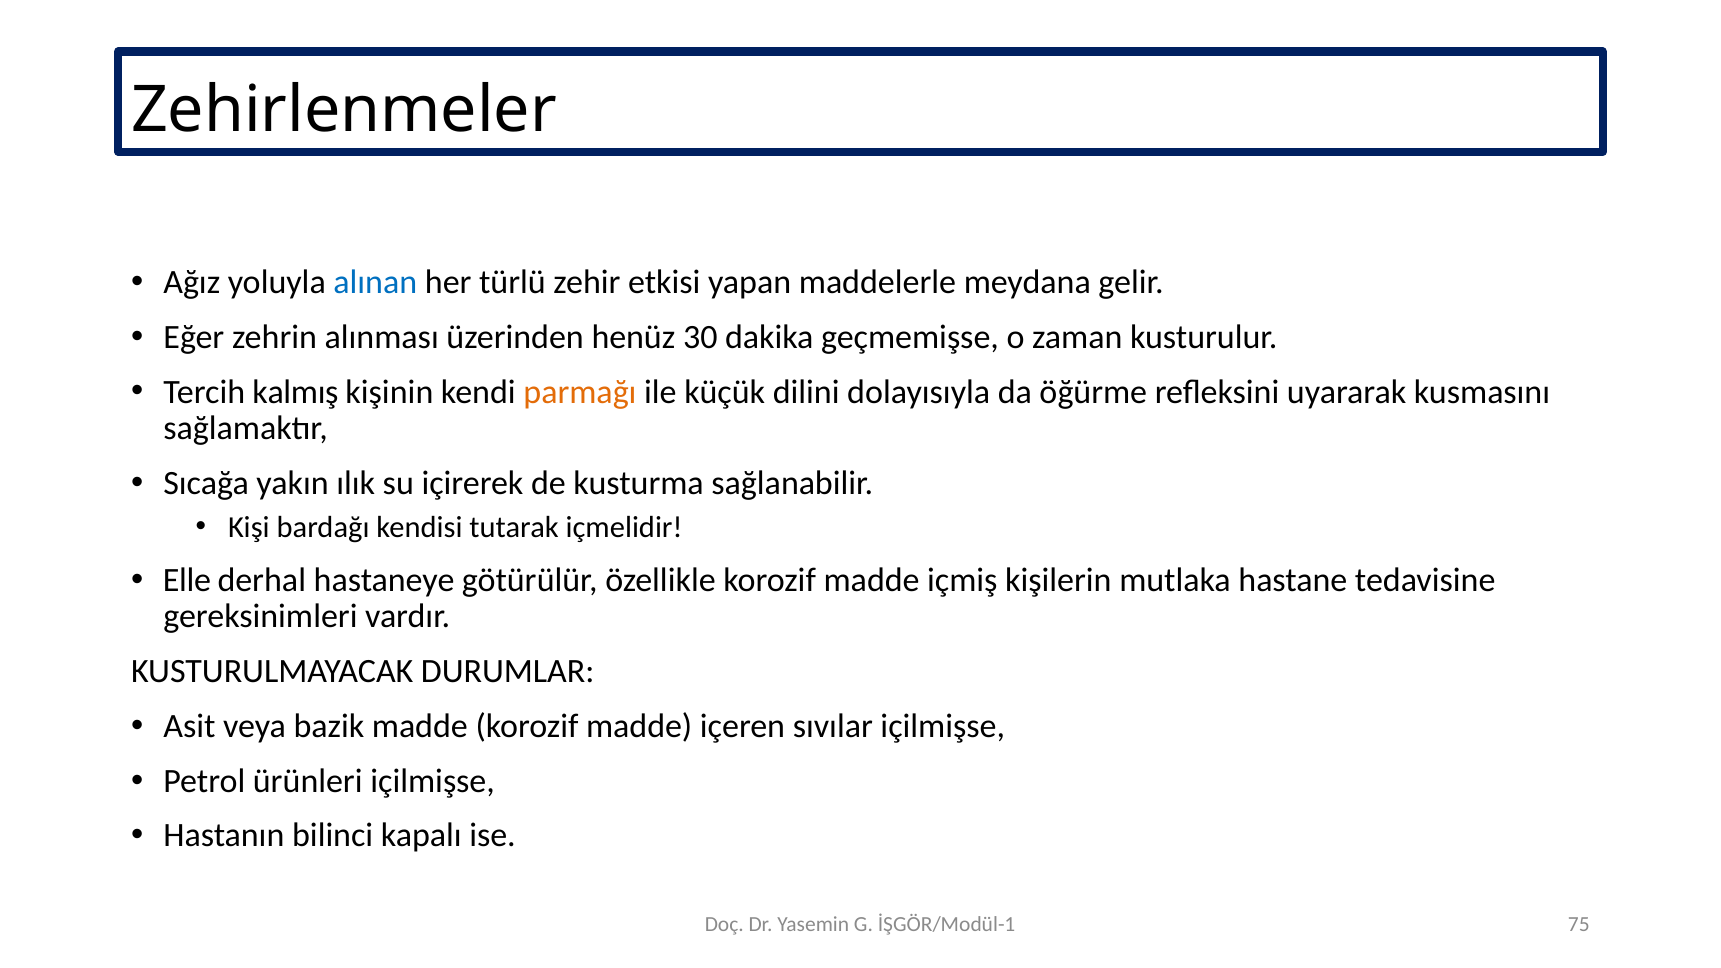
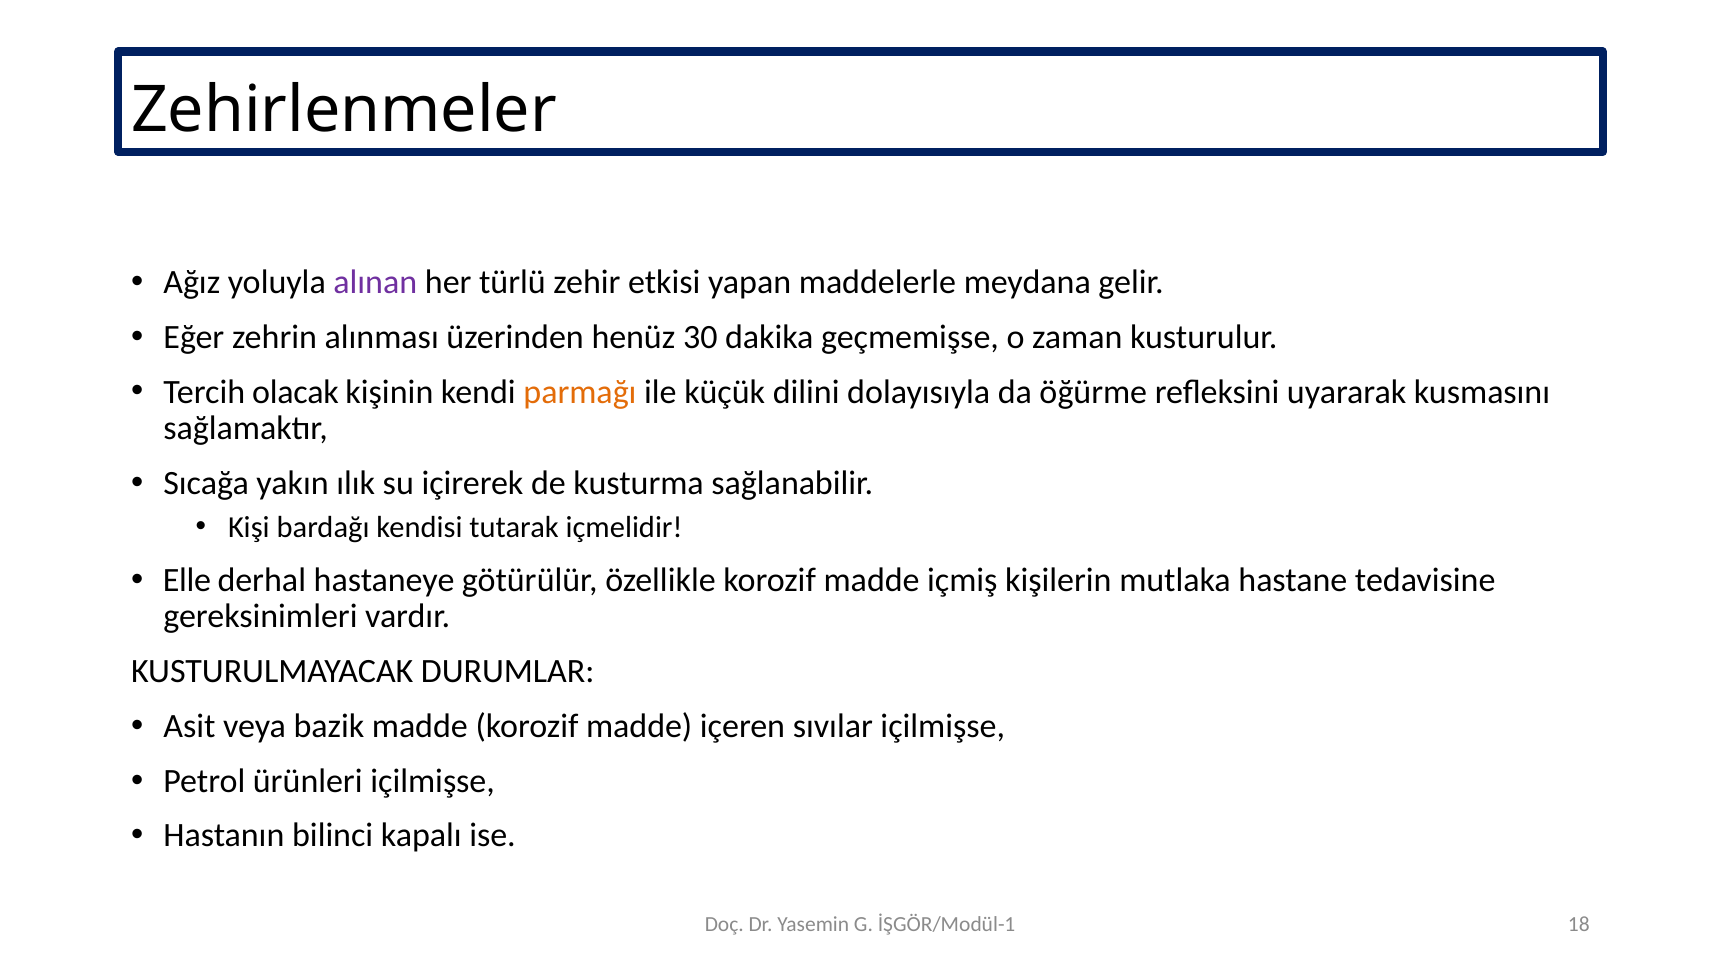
alınan colour: blue -> purple
kalmış: kalmış -> olacak
75: 75 -> 18
